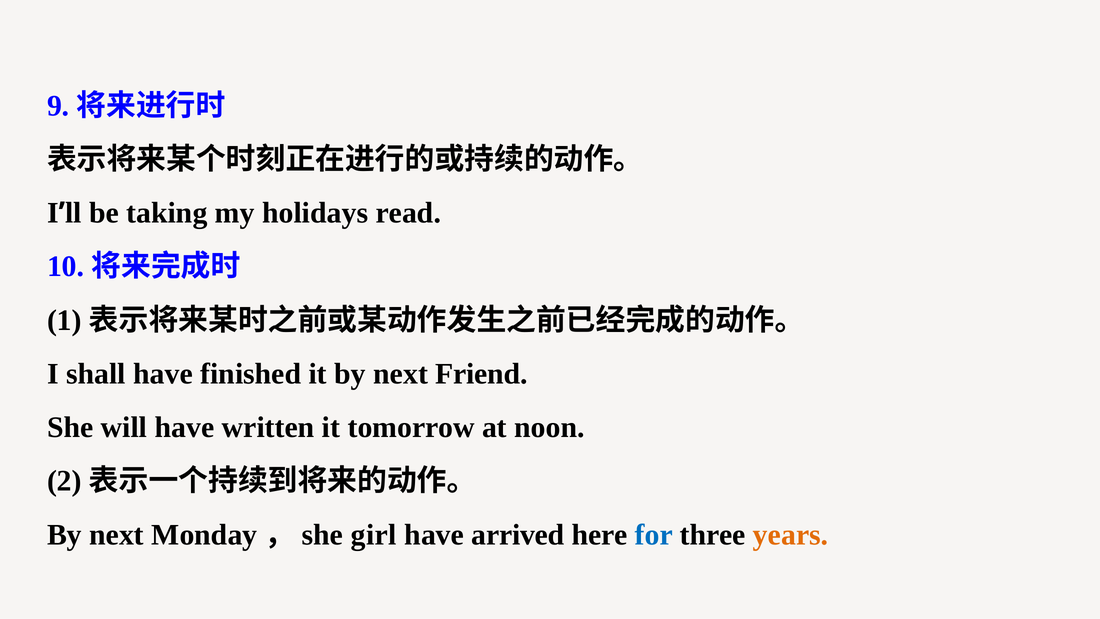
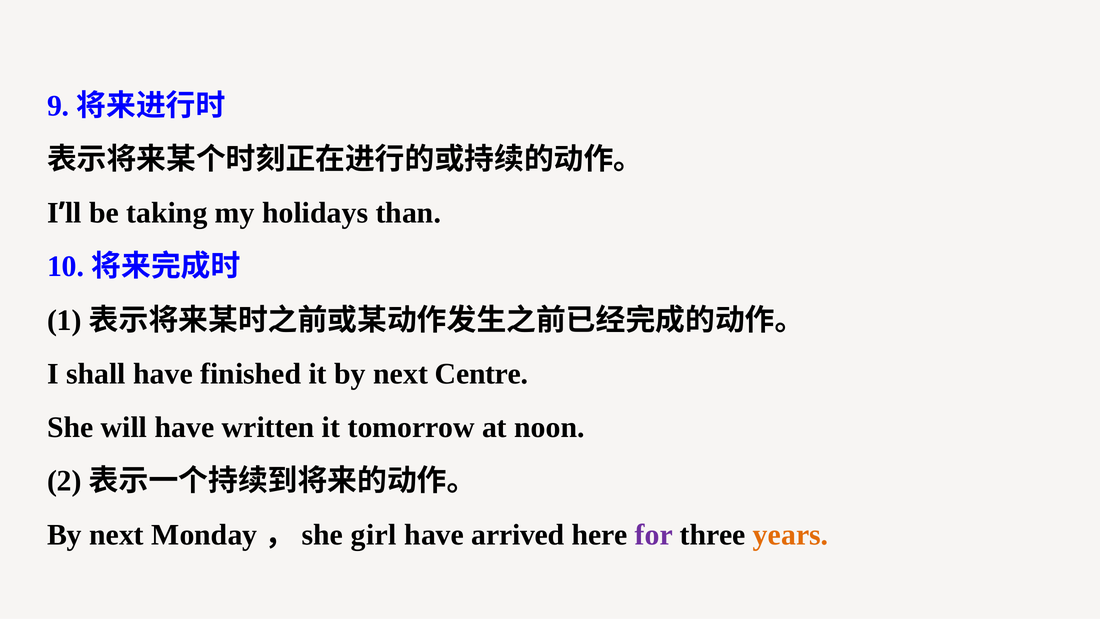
read: read -> than
Friend: Friend -> Centre
for colour: blue -> purple
